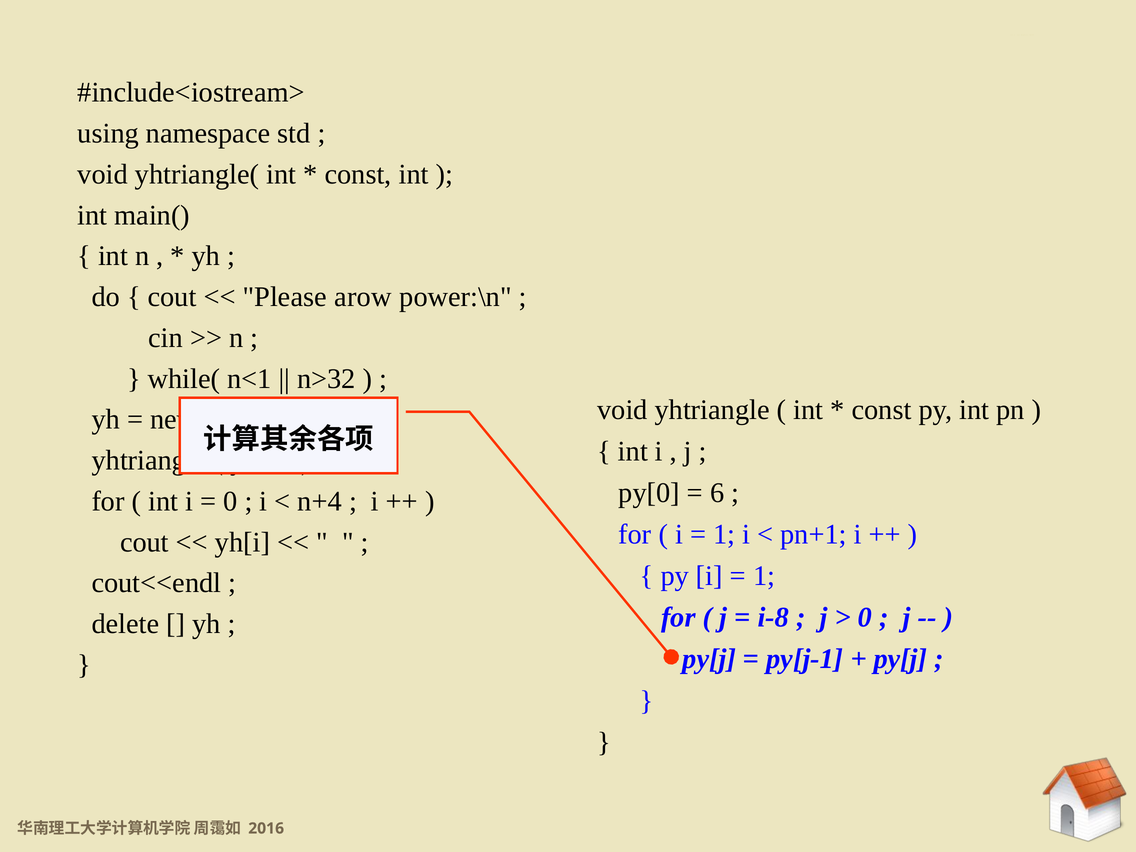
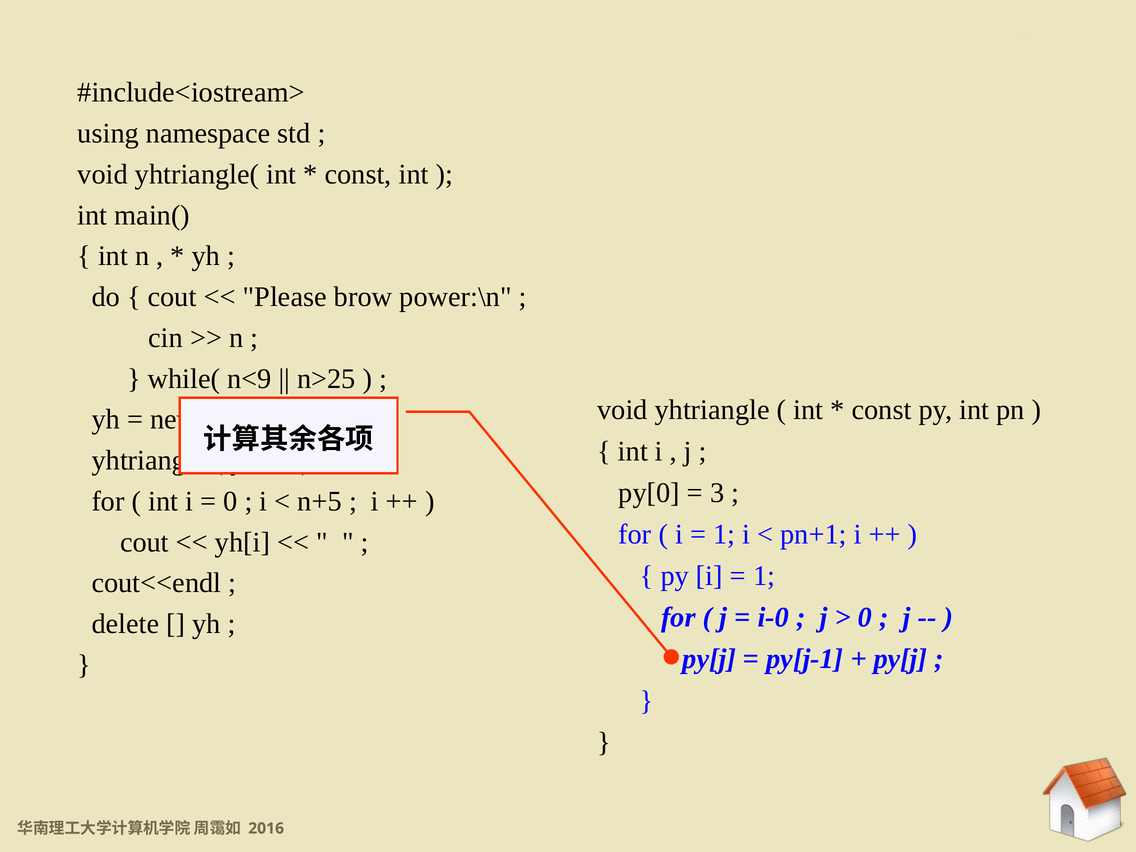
arow: arow -> brow
n<1: n<1 -> n<9
n>32: n>32 -> n>25
6: 6 -> 3
n+4: n+4 -> n+5
i-8: i-8 -> i-0
